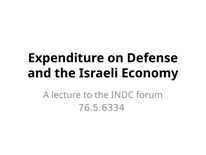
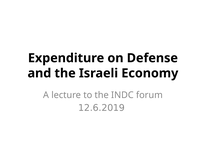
76.5.6334: 76.5.6334 -> 12.6.2019
